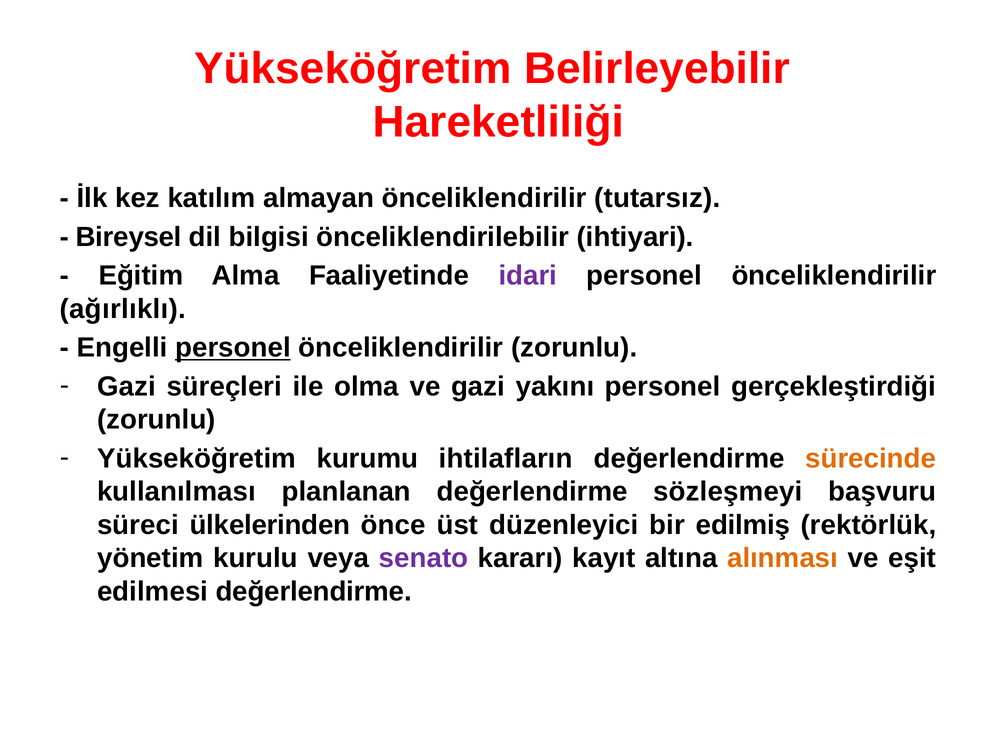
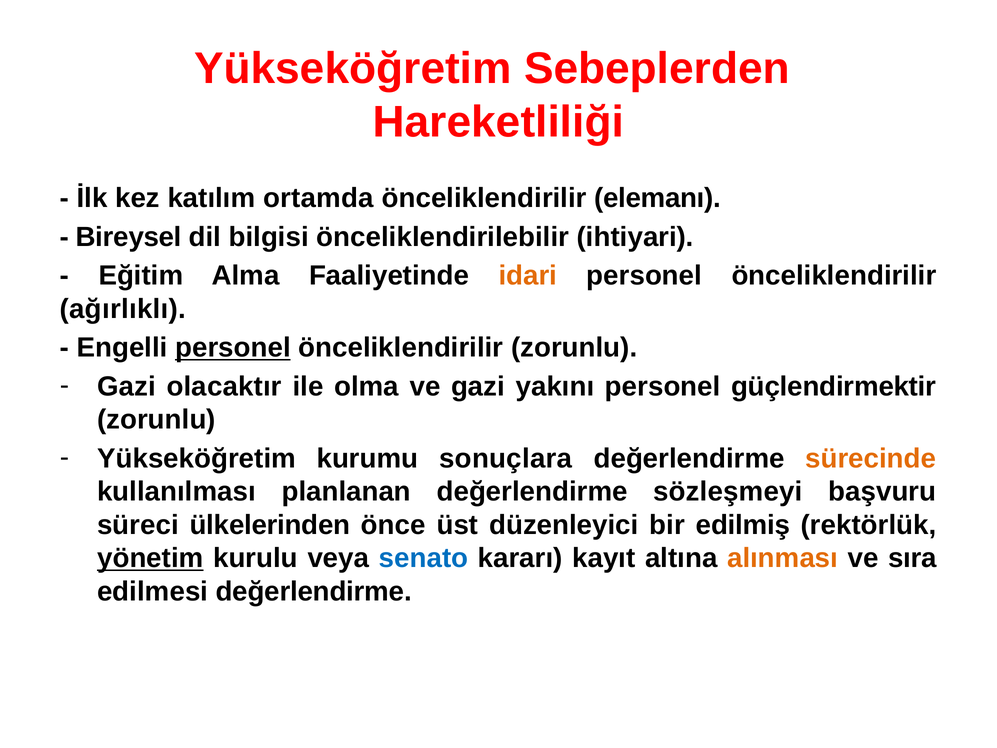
Belirleyebilir: Belirleyebilir -> Sebeplerden
almayan: almayan -> ortamda
tutarsız: tutarsız -> elemanı
idari colour: purple -> orange
süreçleri: süreçleri -> olacaktır
gerçekleştirdiği: gerçekleştirdiği -> güçlendirmektir
ihtilafların: ihtilafların -> sonuçlara
yönetim underline: none -> present
senato colour: purple -> blue
eşit: eşit -> sıra
